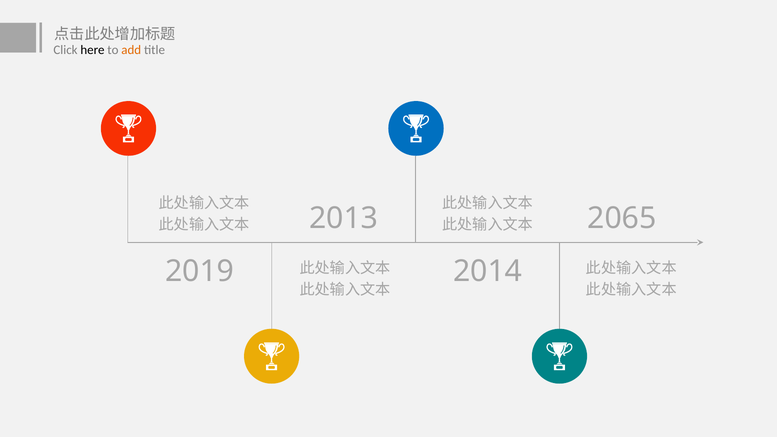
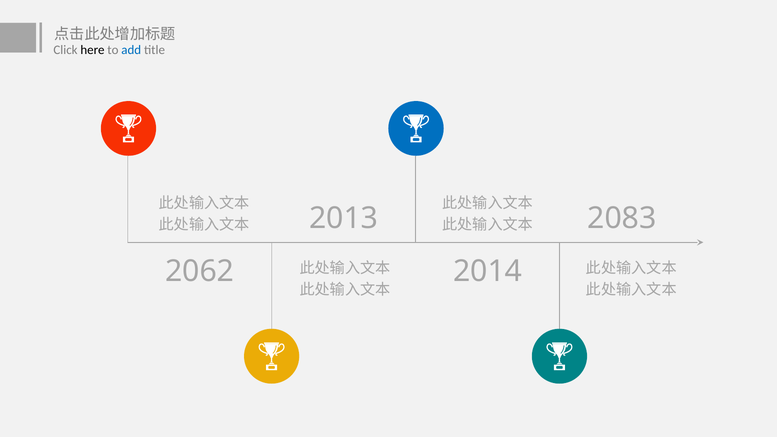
add colour: orange -> blue
2065: 2065 -> 2083
2019: 2019 -> 2062
